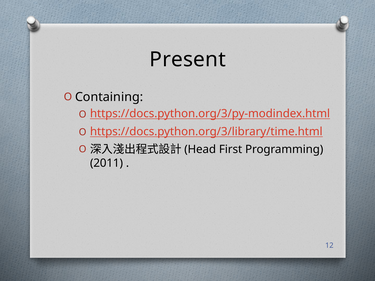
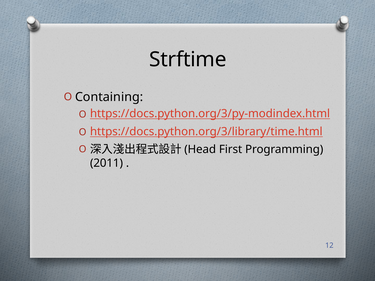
Present: Present -> Strftime
